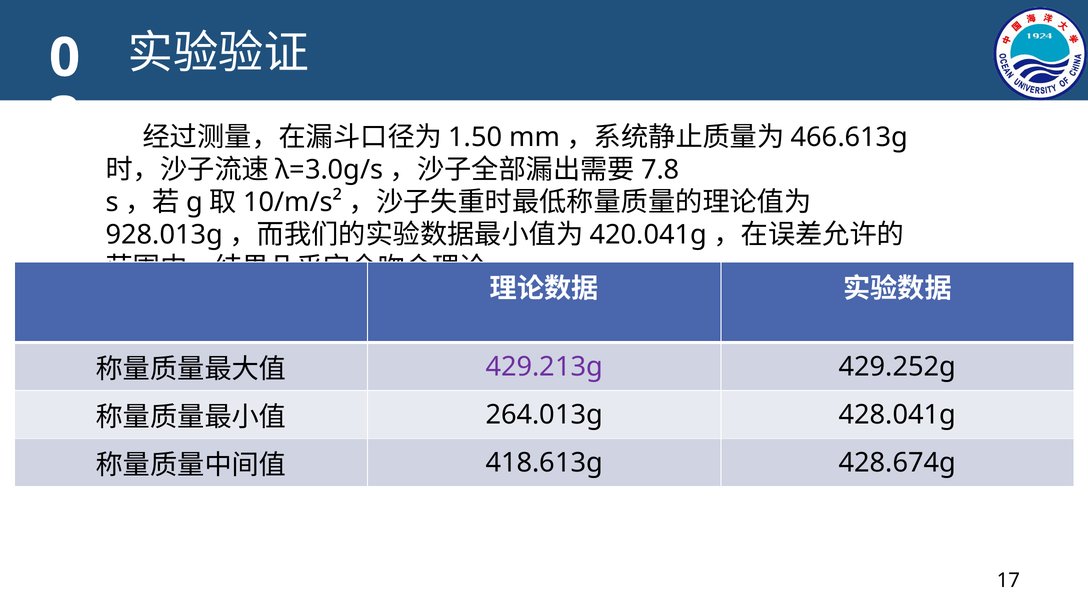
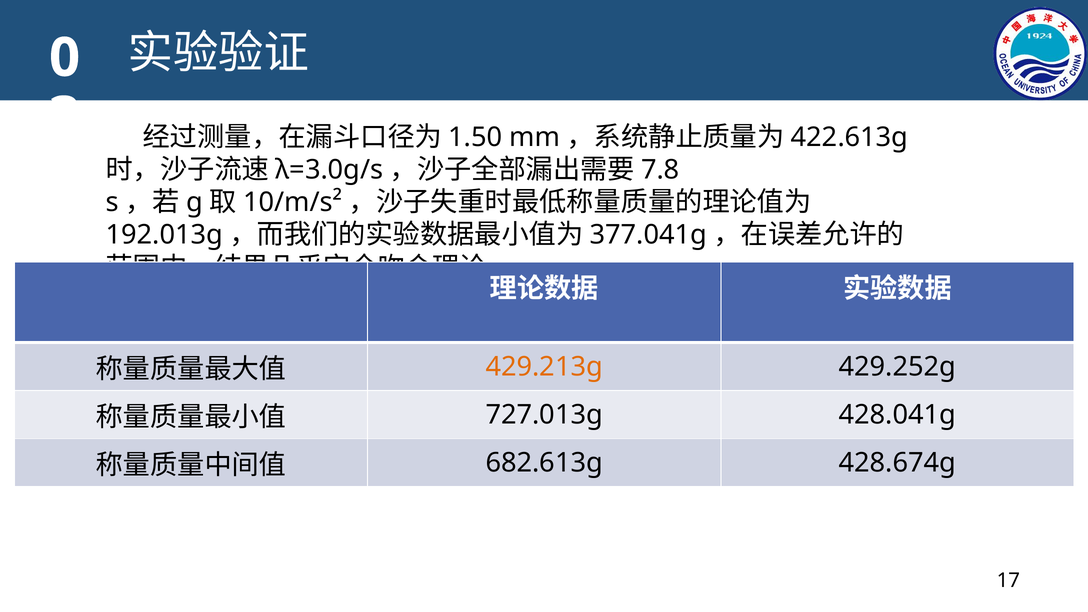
466.613g: 466.613g -> 422.613g
928.013g: 928.013g -> 192.013g
420.041g: 420.041g -> 377.041g
429.213g colour: purple -> orange
264.013g: 264.013g -> 727.013g
418.613g: 418.613g -> 682.613g
